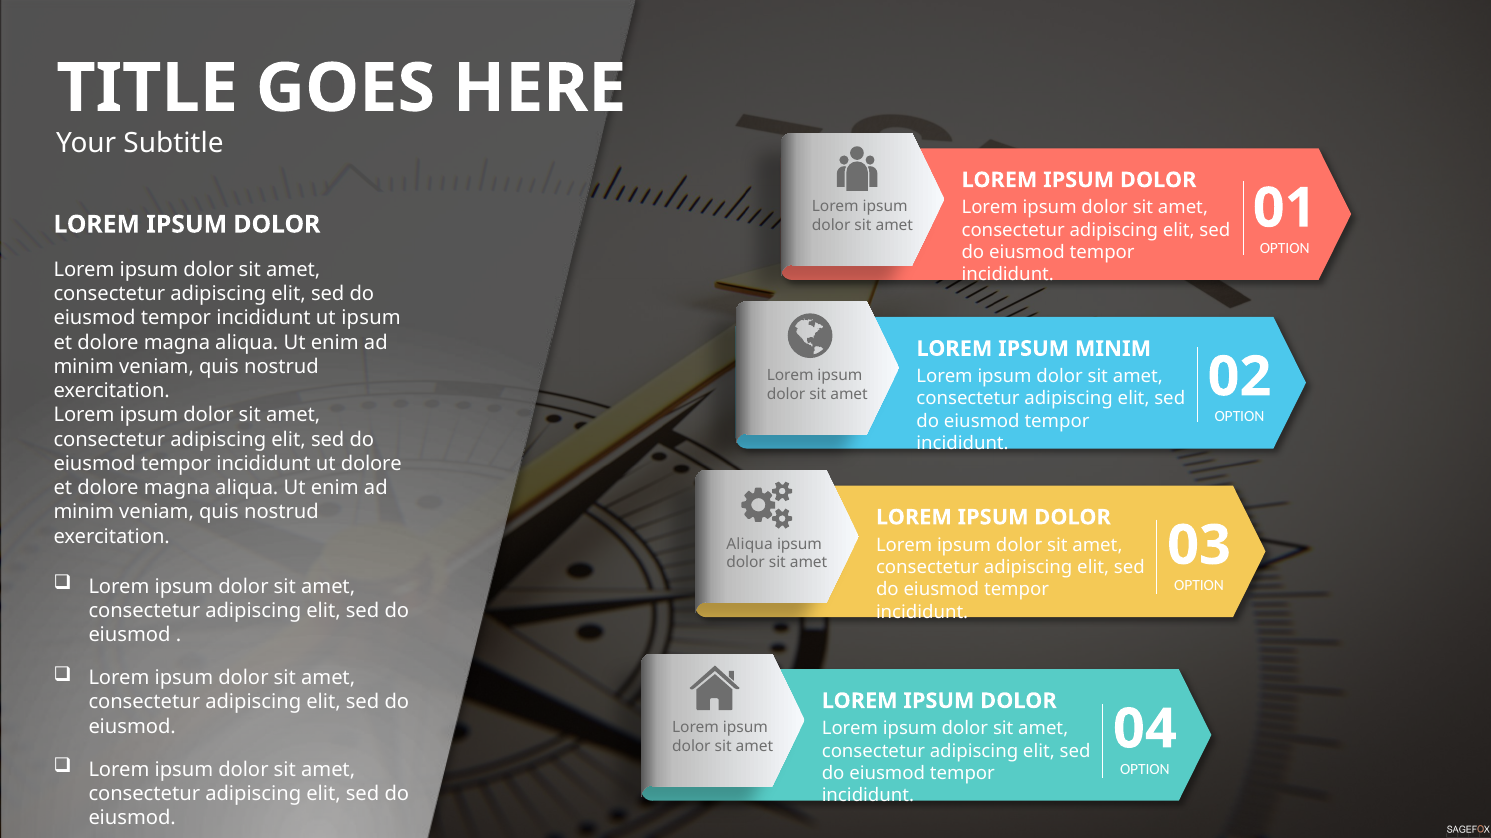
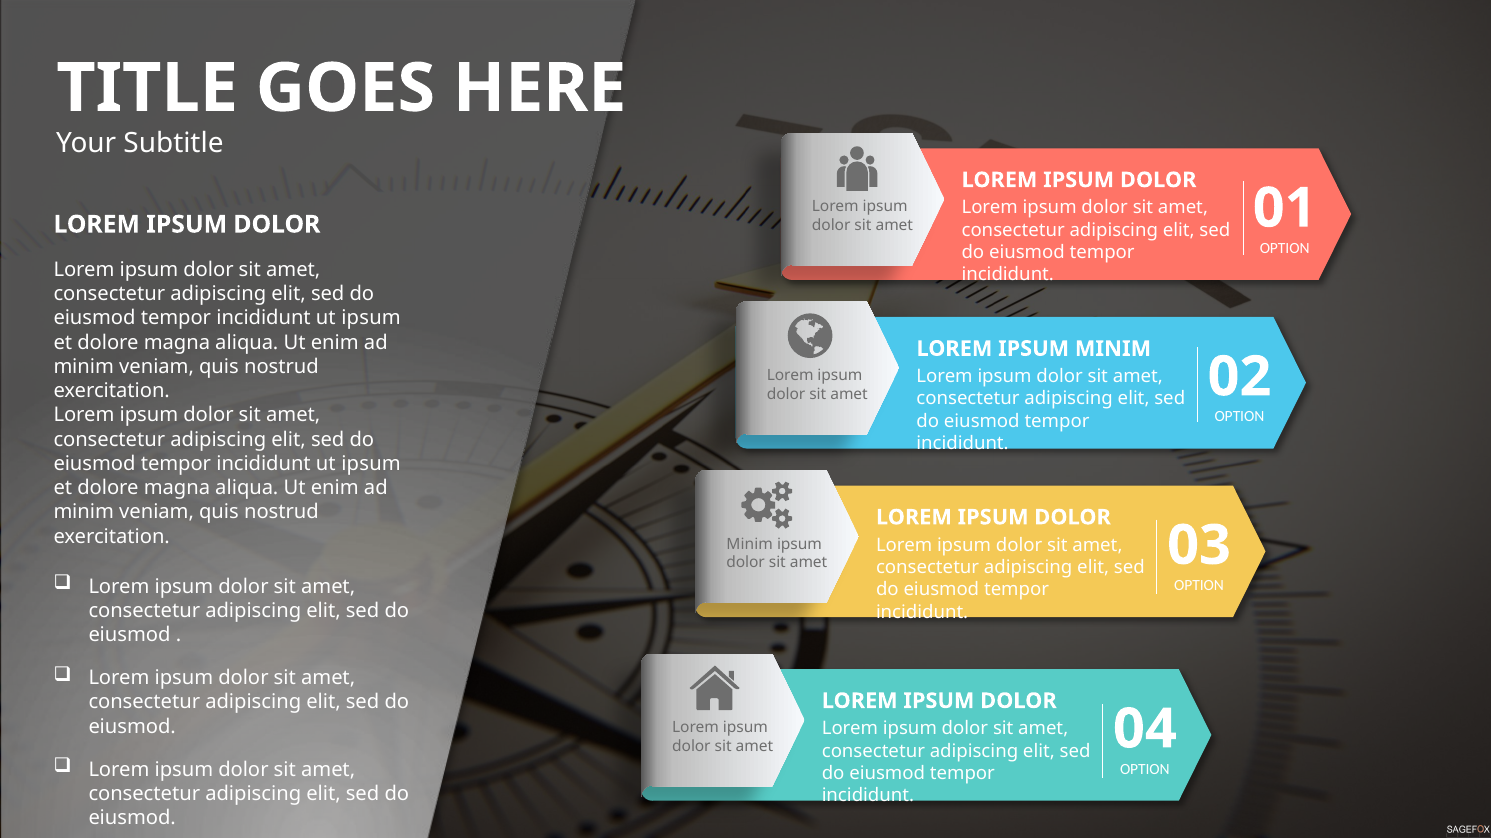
dolore at (371, 464): dolore -> ipsum
Aliqua at (750, 545): Aliqua -> Minim
